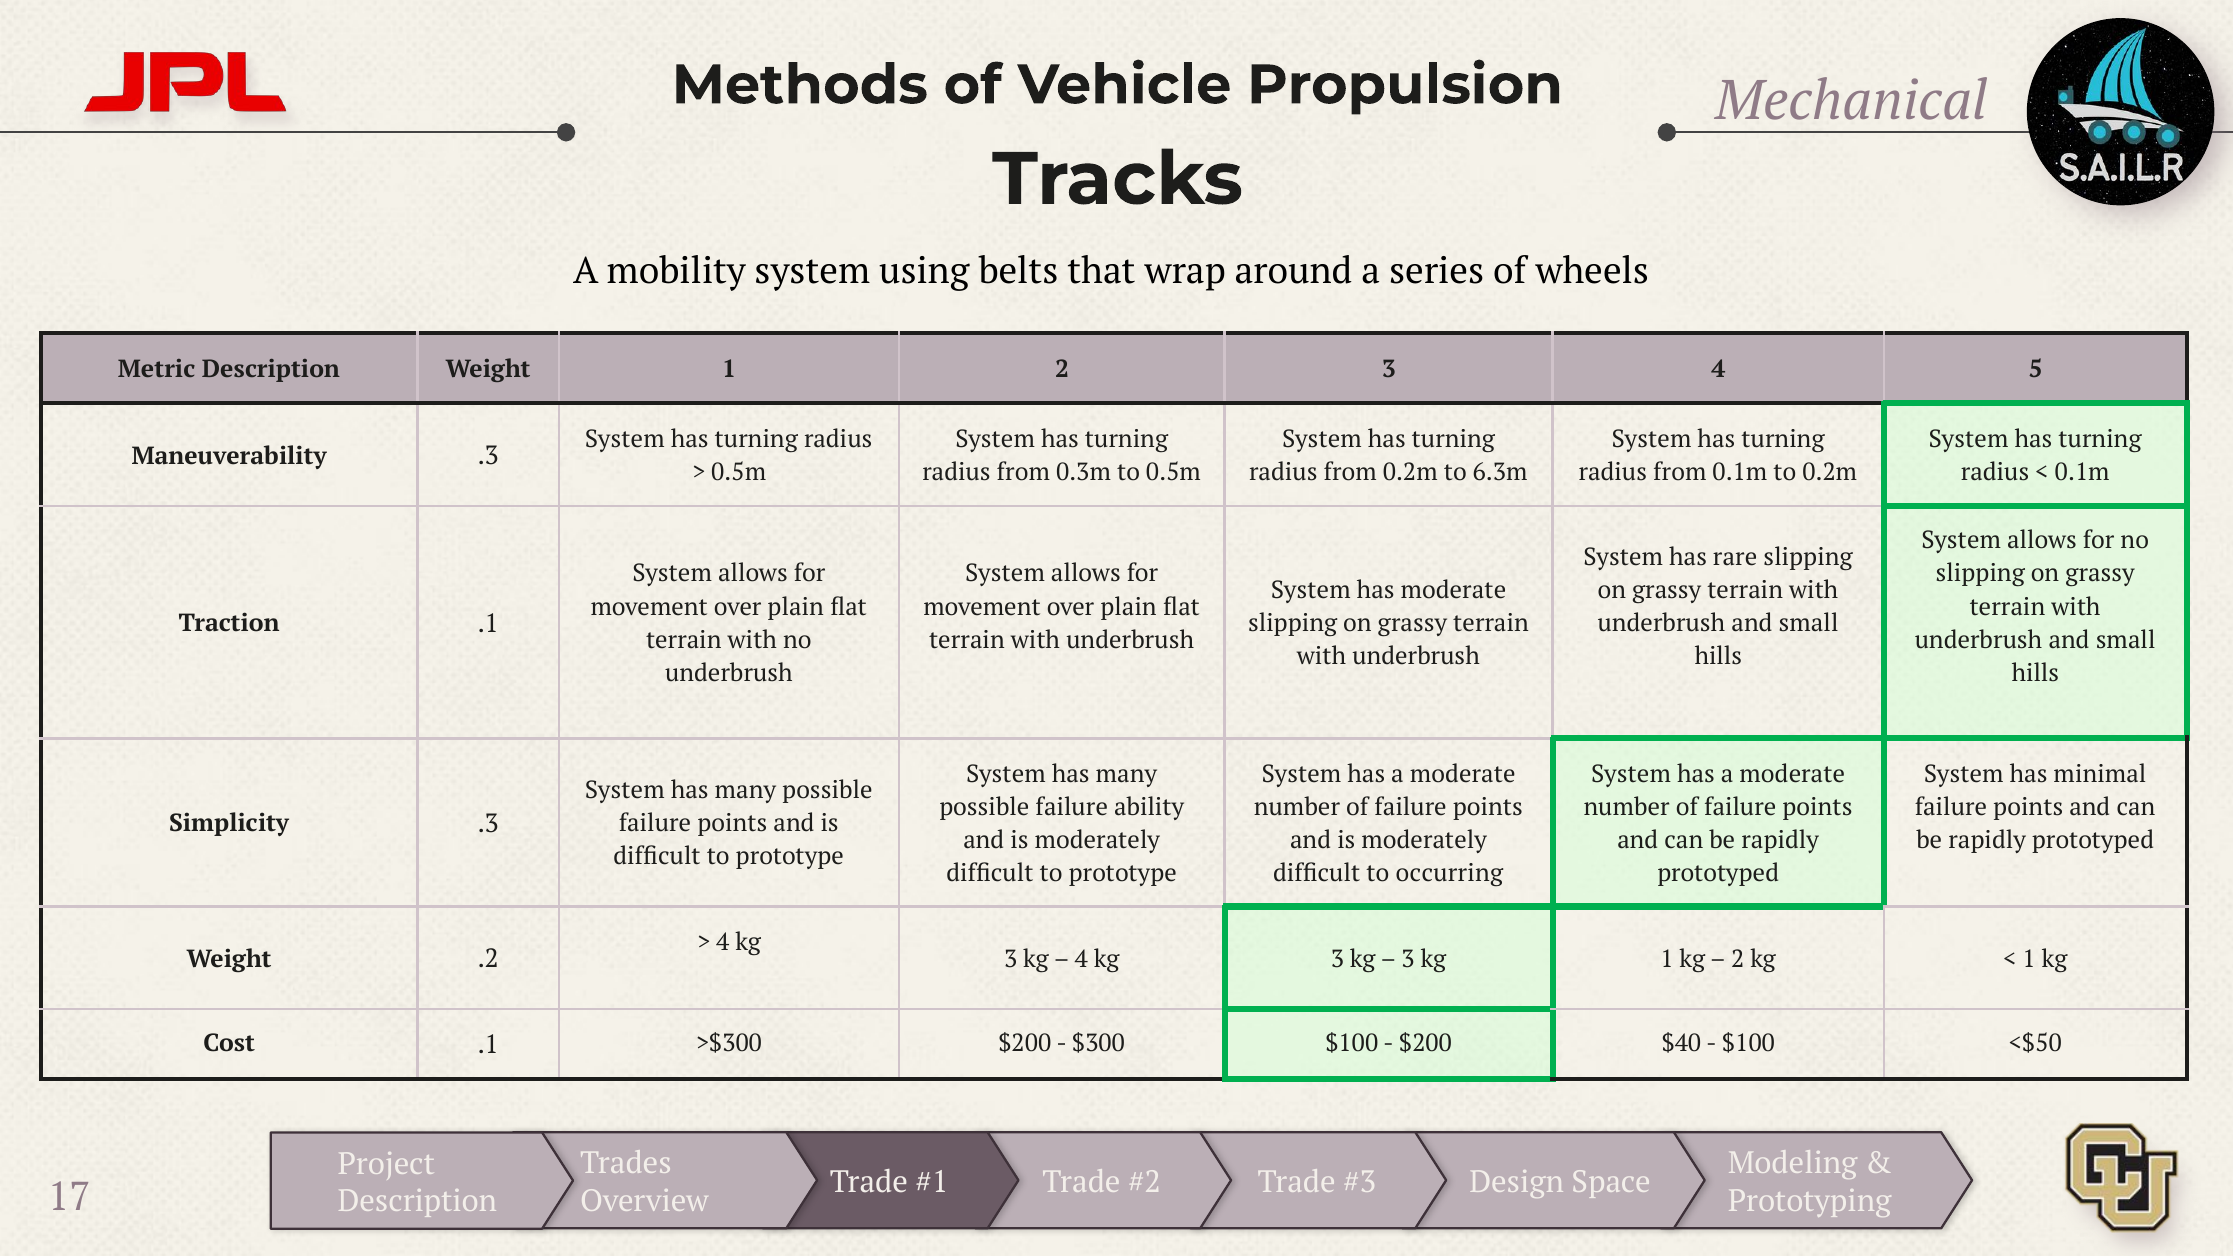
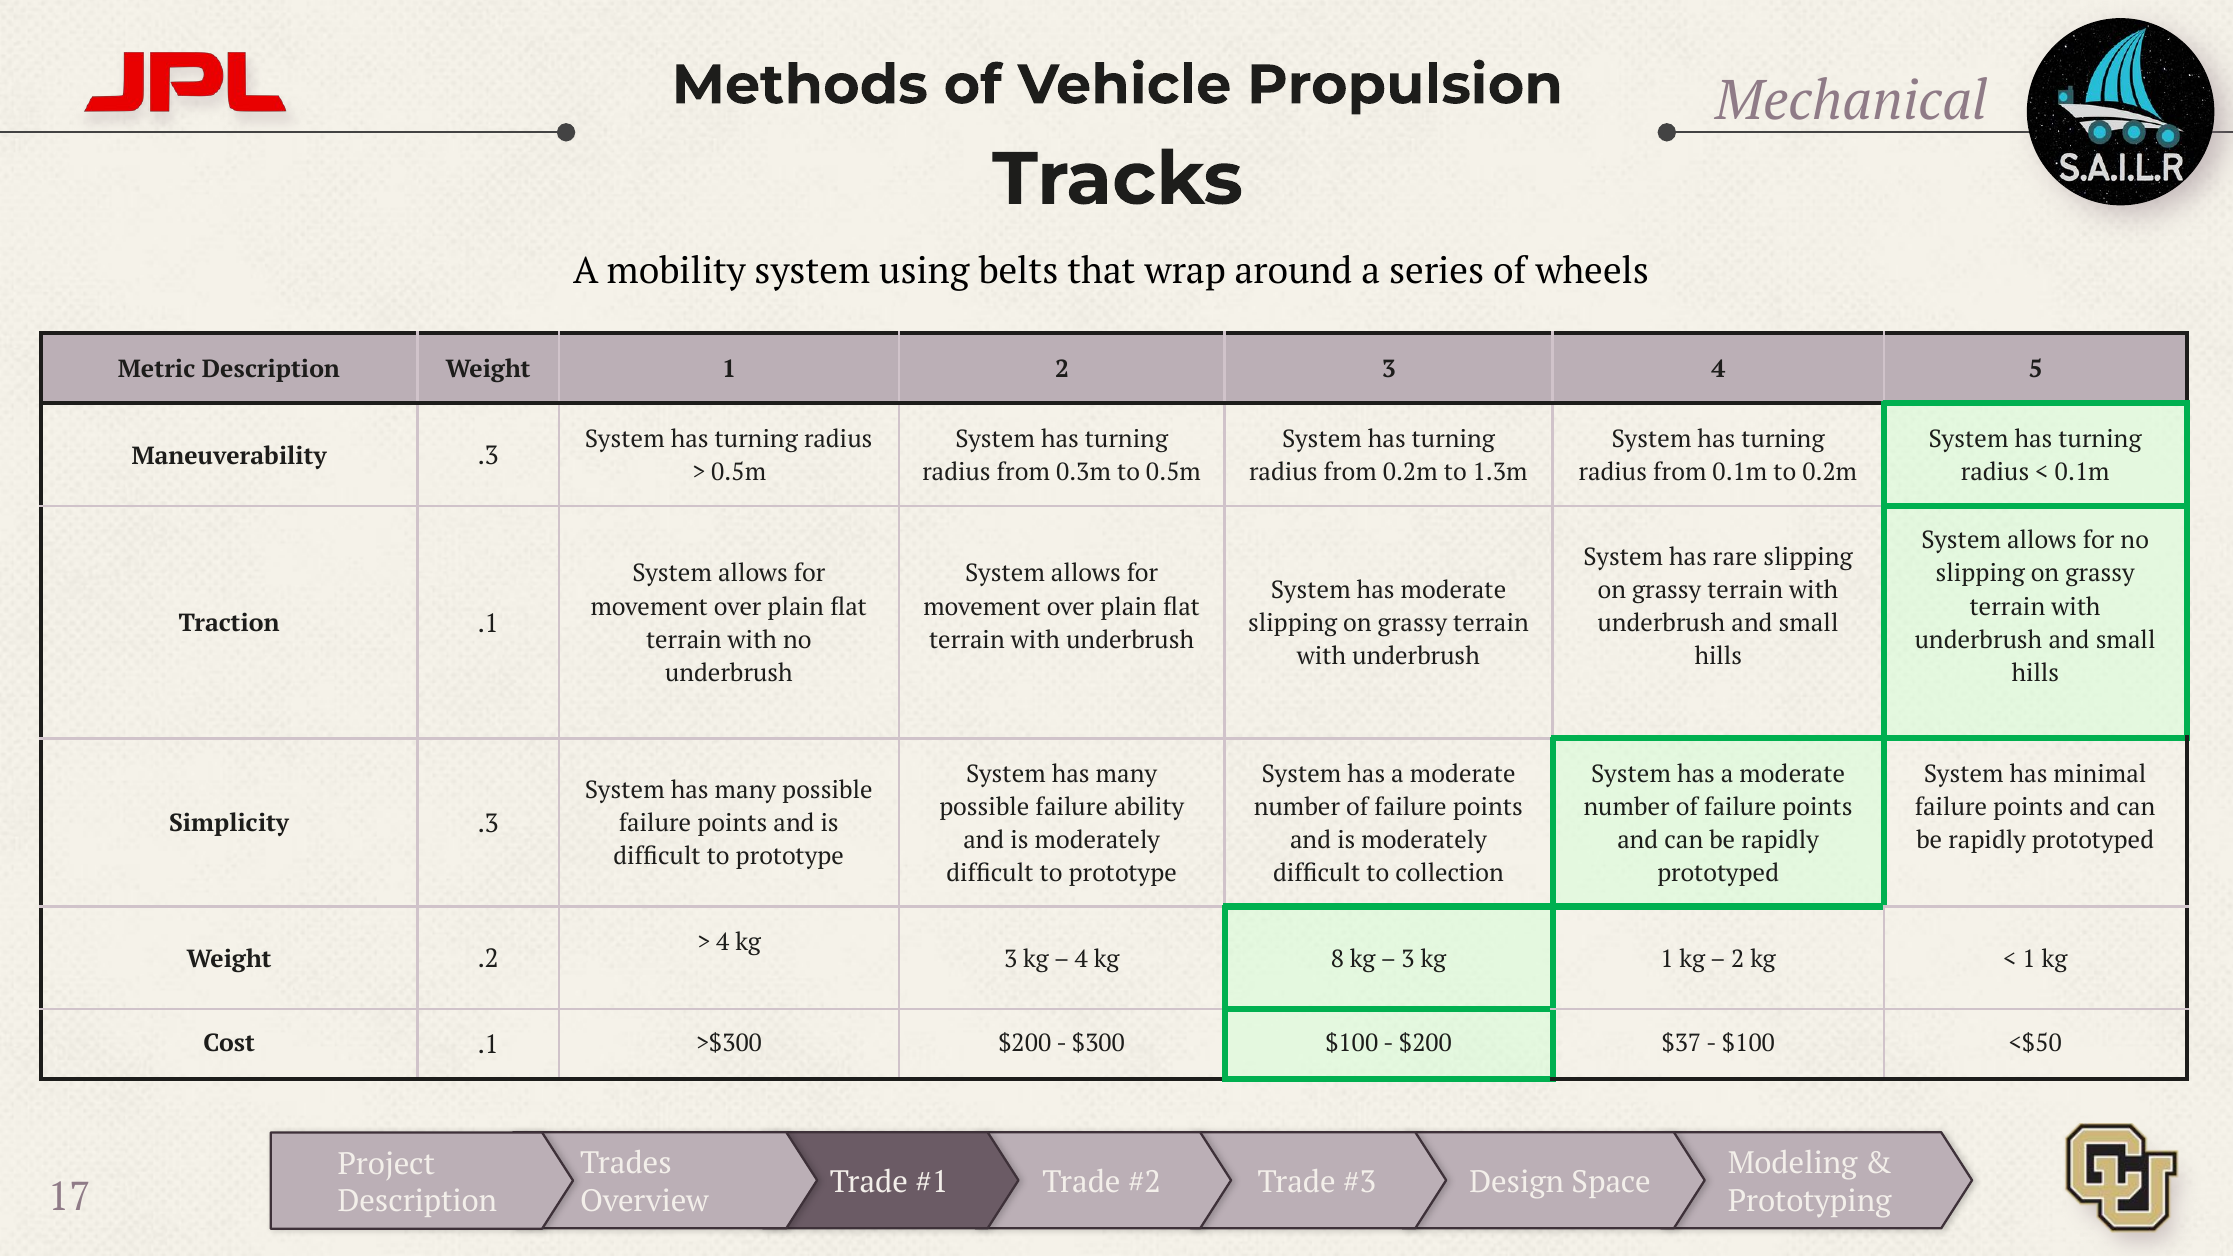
6.3m: 6.3m -> 1.3m
occurring: occurring -> collection
3 at (1337, 959): 3 -> 8
$40: $40 -> $37
